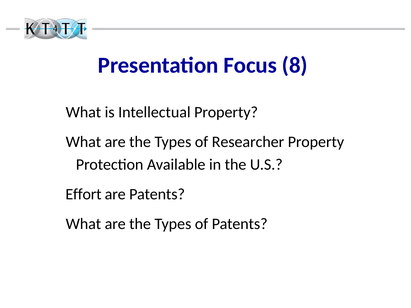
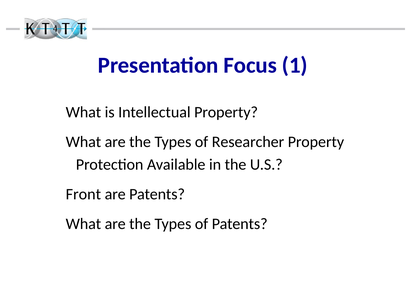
8: 8 -> 1
Effort: Effort -> Front
